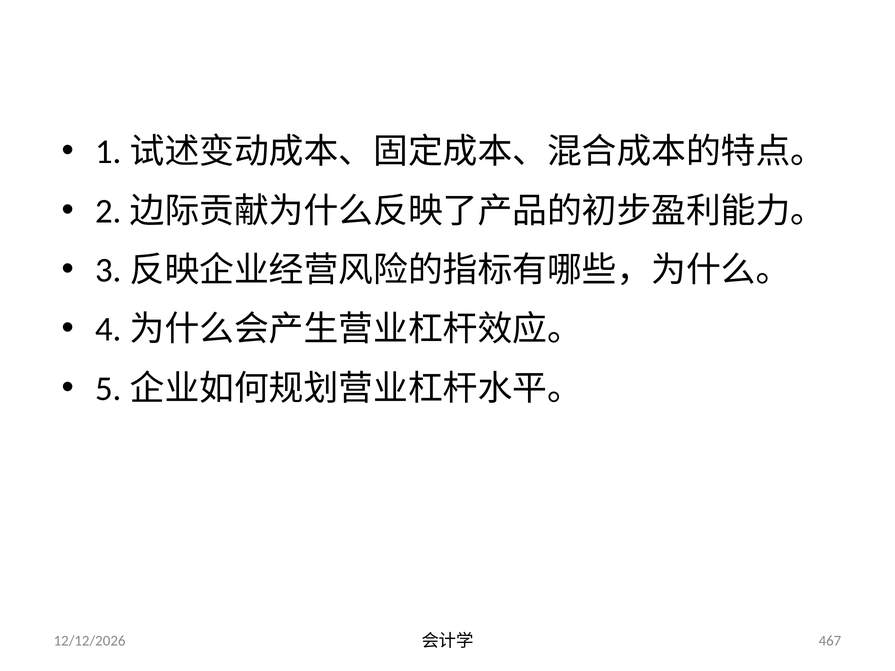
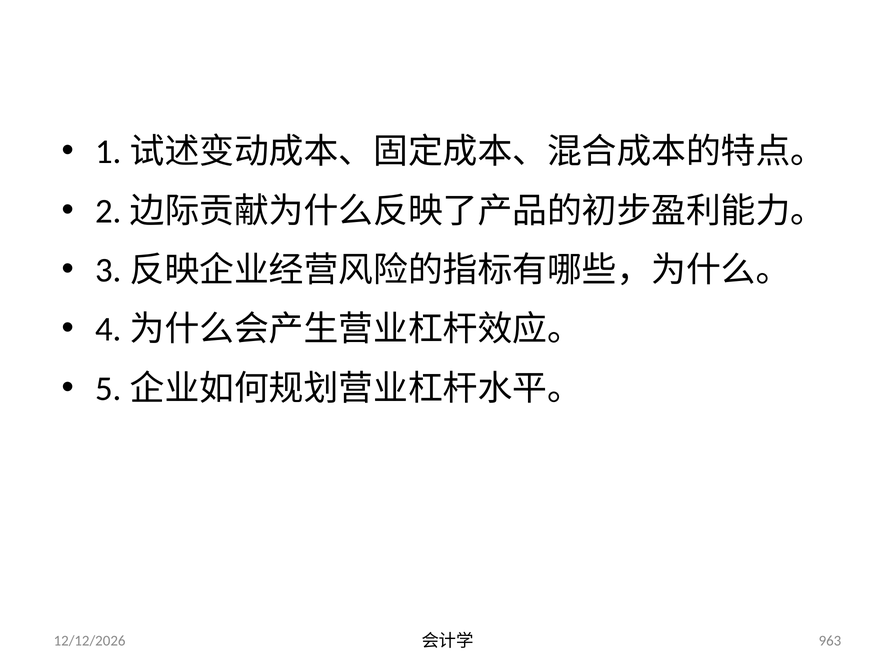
467: 467 -> 963
